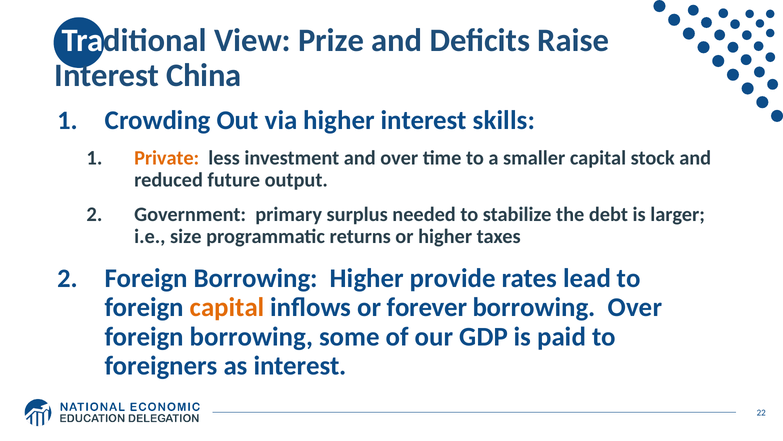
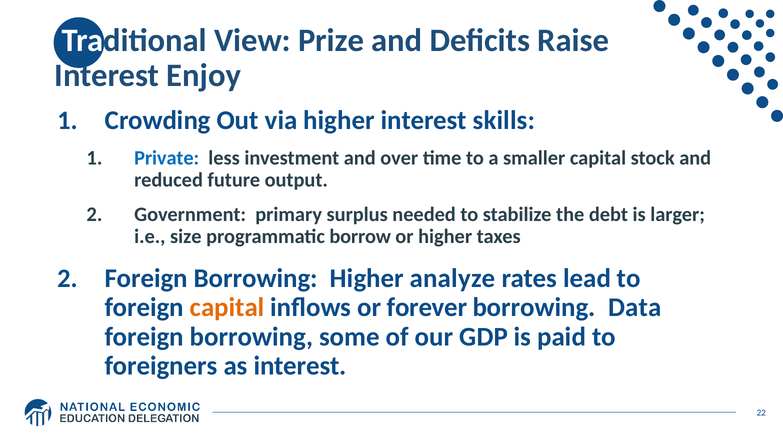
China: China -> Enjoy
Private colour: orange -> blue
returns: returns -> borrow
provide: provide -> analyze
borrowing Over: Over -> Data
